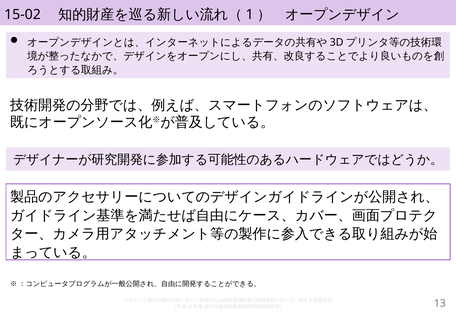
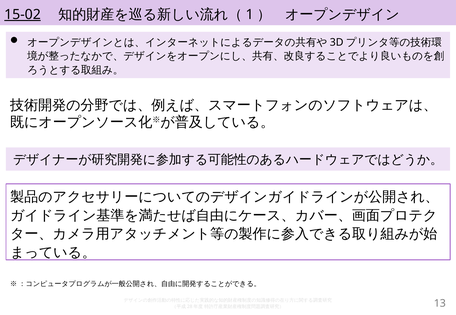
15-02 underline: none -> present
